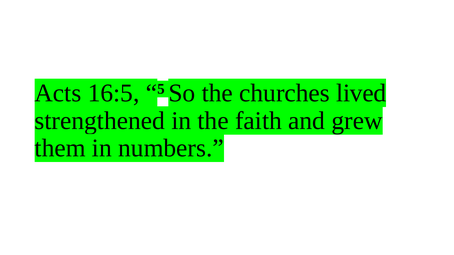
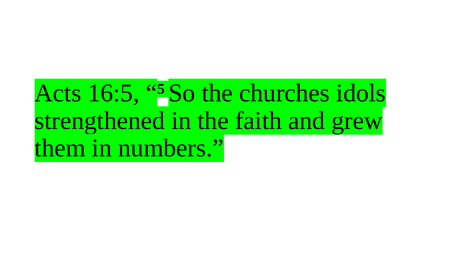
lived: lived -> idols
